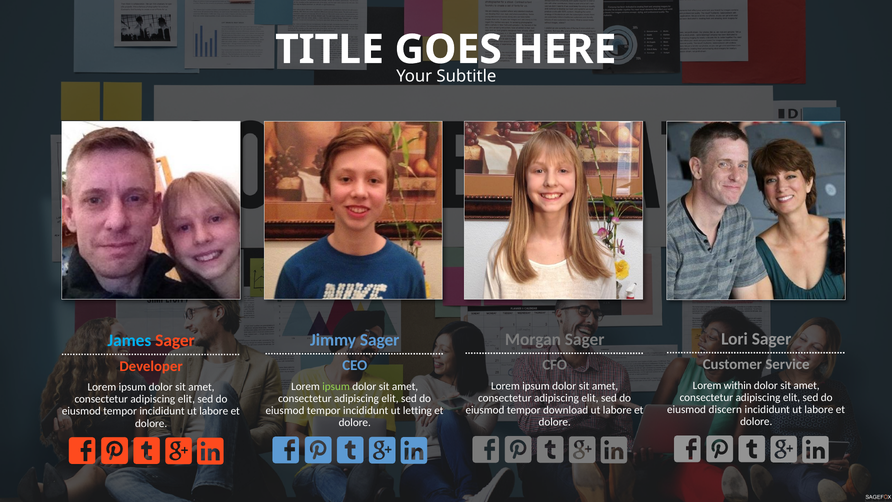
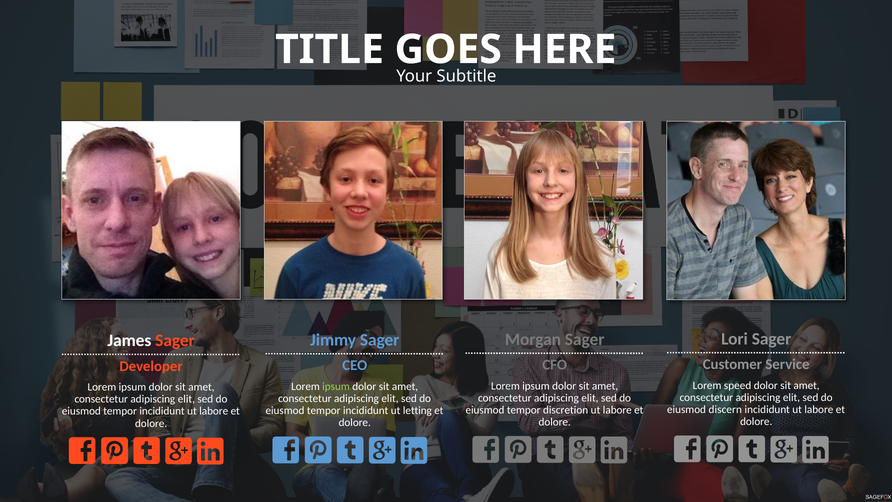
James colour: light blue -> white
within: within -> speed
download: download -> discretion
